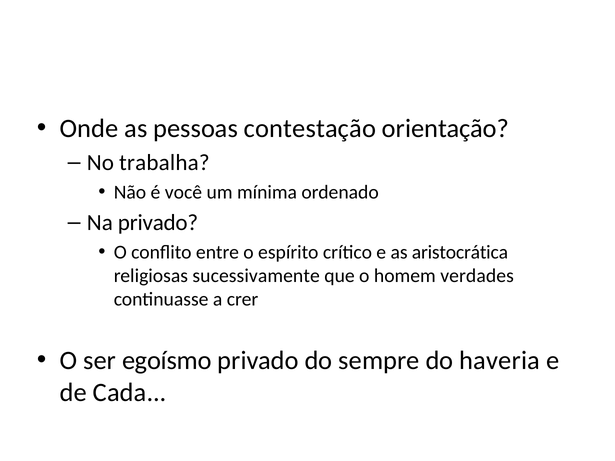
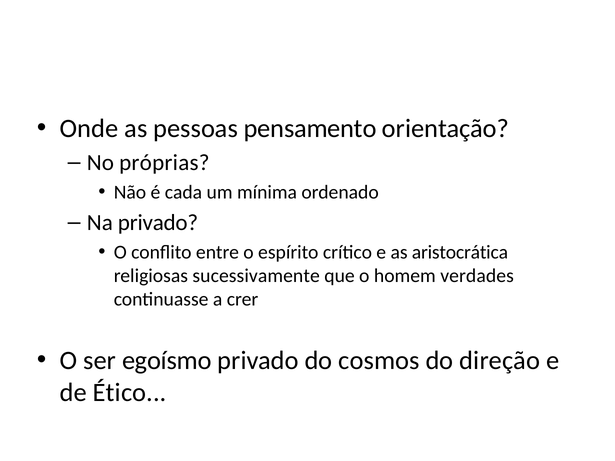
contestação: contestação -> pensamento
trabalha: trabalha -> próprias
você: você -> cada
sempre: sempre -> cosmos
haveria: haveria -> direção
Cada: Cada -> Ético
